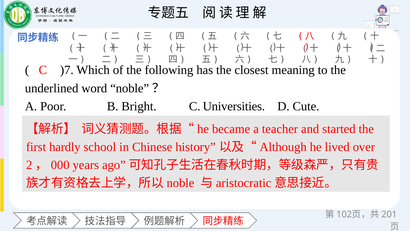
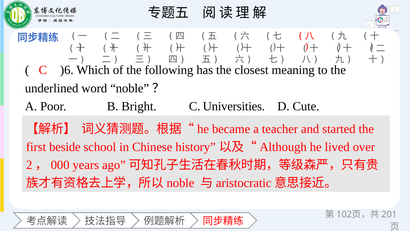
)7: )7 -> )6
hardly: hardly -> beside
